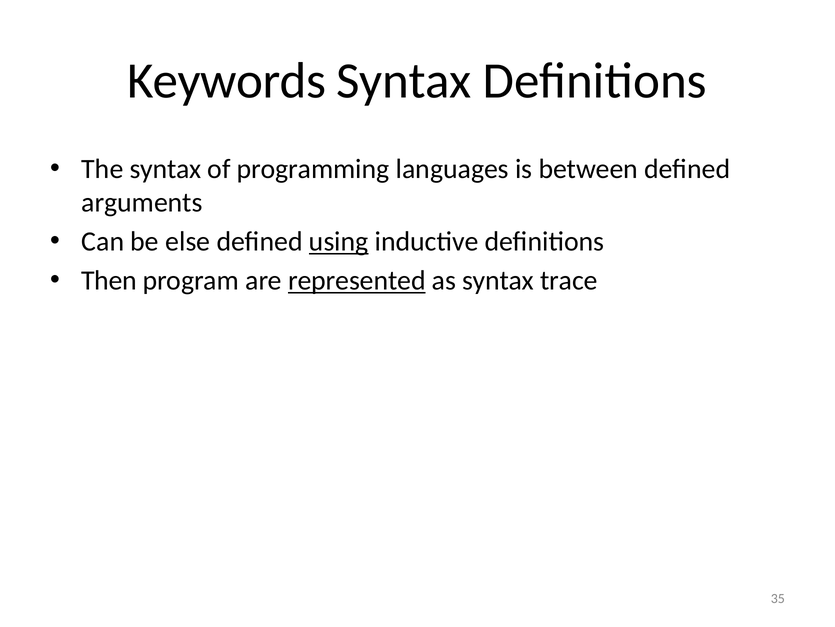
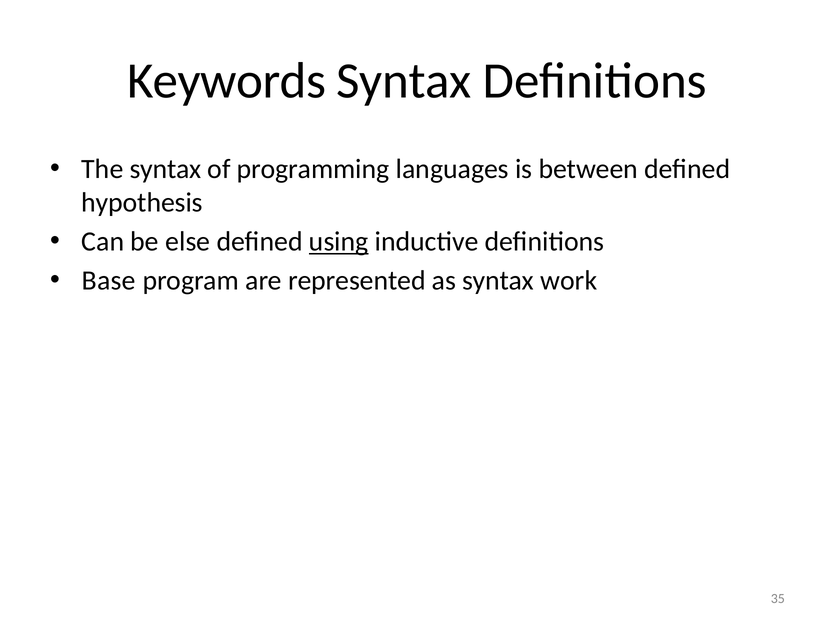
arguments: arguments -> hypothesis
Then: Then -> Base
represented underline: present -> none
trace: trace -> work
